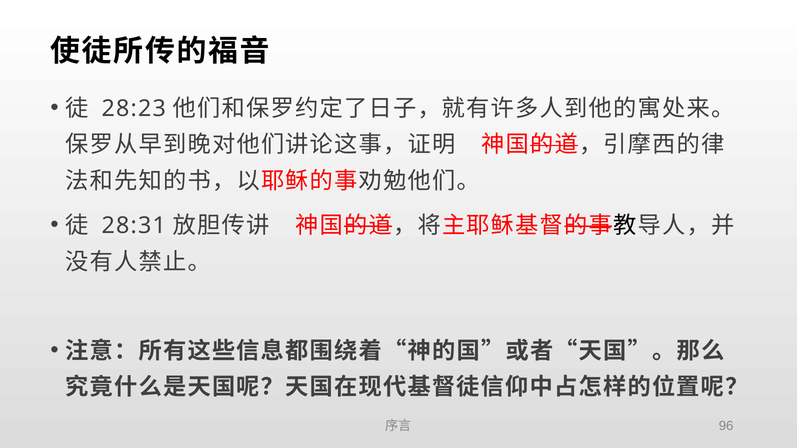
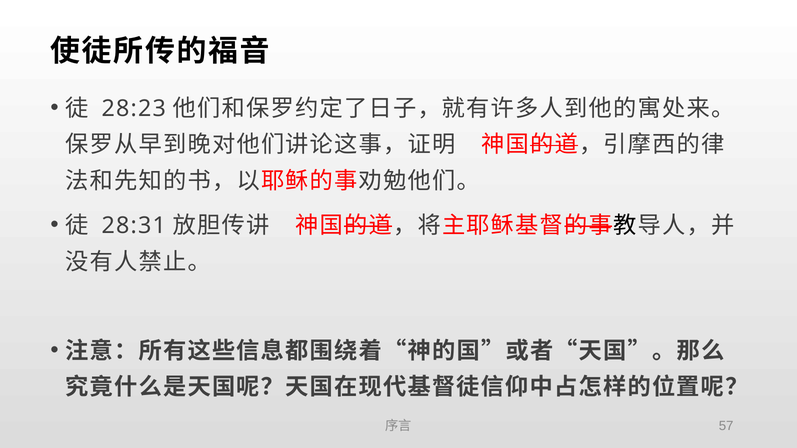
96: 96 -> 57
